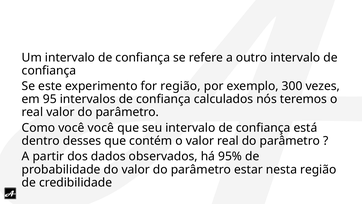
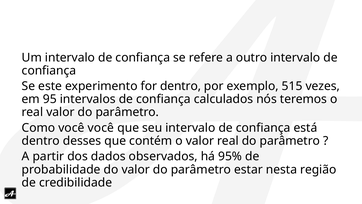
for região: região -> dentro
300: 300 -> 515
